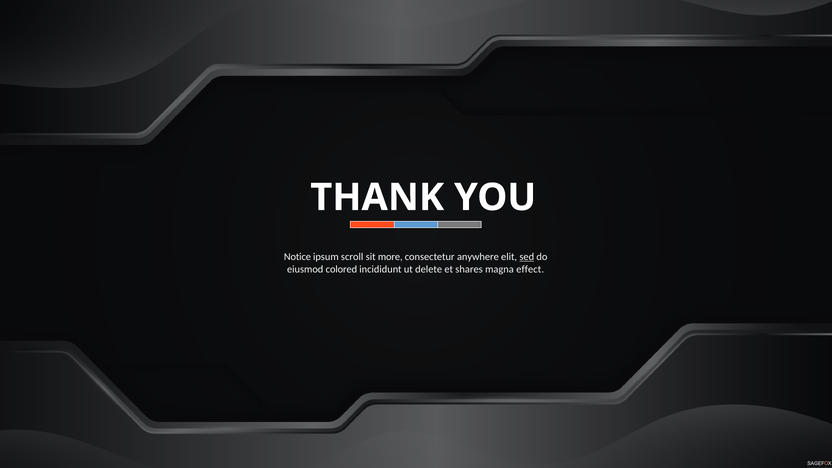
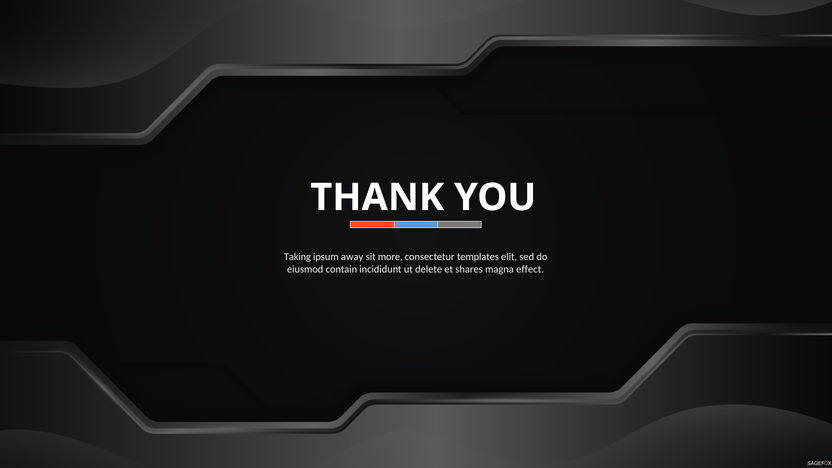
Notice: Notice -> Taking
scroll: scroll -> away
anywhere: anywhere -> templates
sed underline: present -> none
colored: colored -> contain
